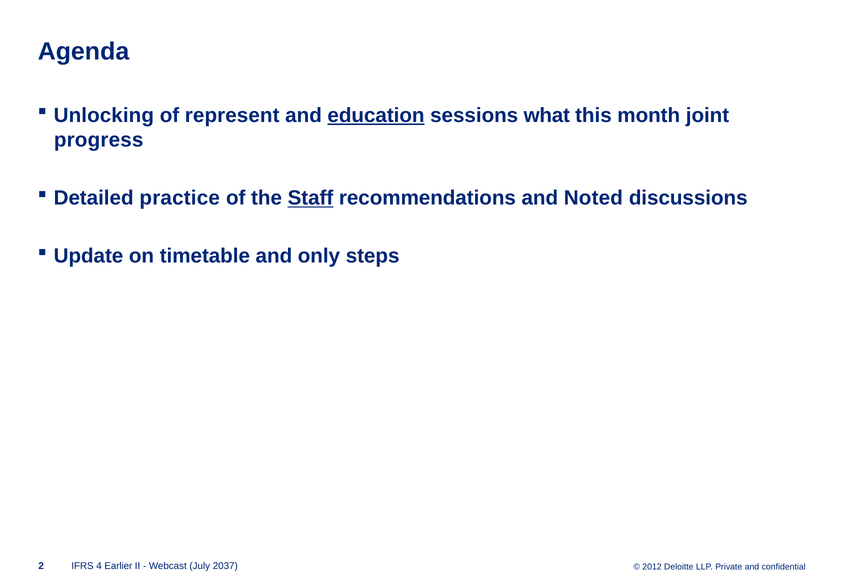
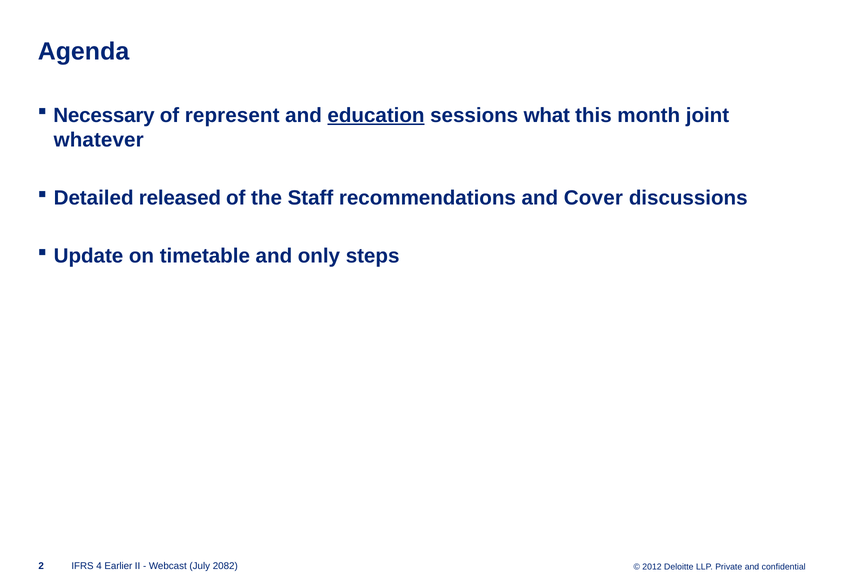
Unlocking: Unlocking -> Necessary
progress: progress -> whatever
practice: practice -> released
Staff underline: present -> none
Noted: Noted -> Cover
2037: 2037 -> 2082
